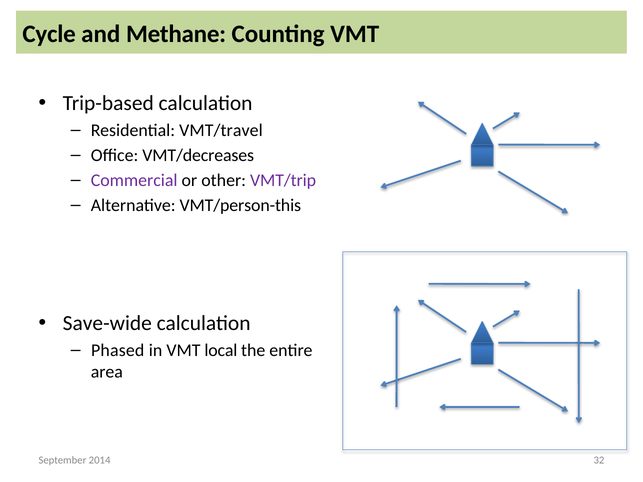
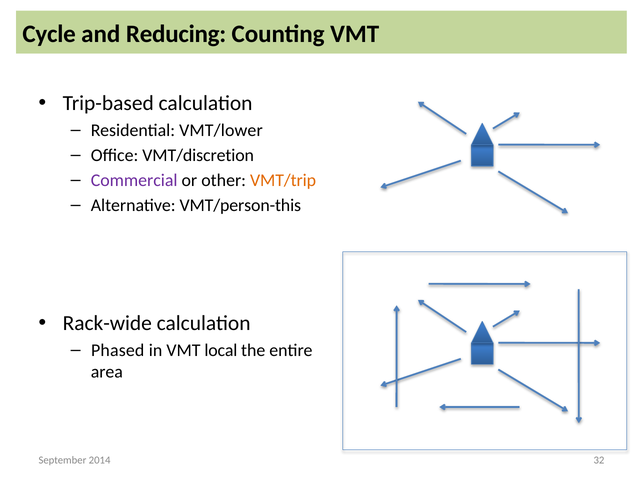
Methane: Methane -> Reducing
VMT/travel: VMT/travel -> VMT/lower
VMT/decreases: VMT/decreases -> VMT/discretion
VMT/trip colour: purple -> orange
Save-wide: Save-wide -> Rack-wide
